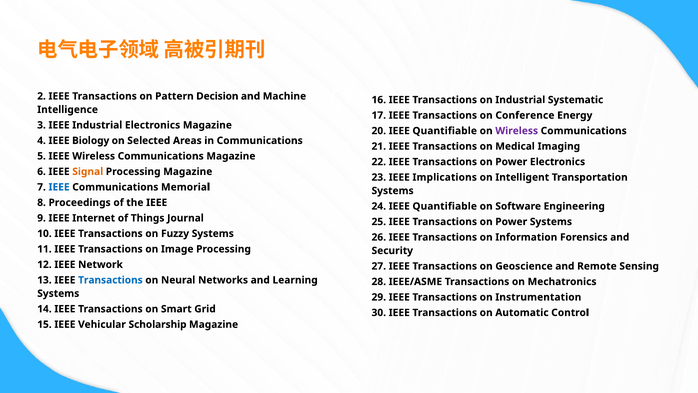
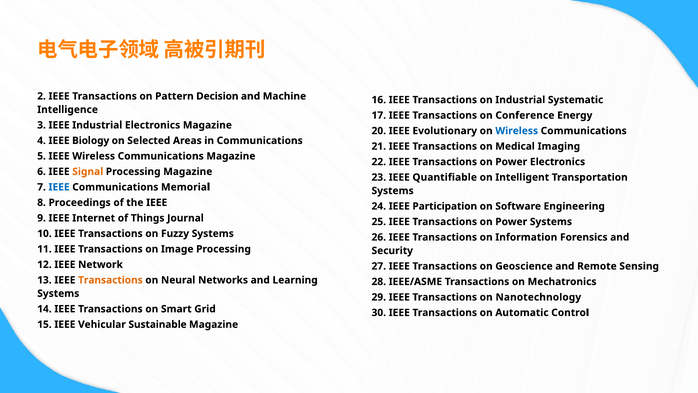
20 IEEE Quantifiable: Quantifiable -> Evolutionary
Wireless at (517, 131) colour: purple -> blue
Implications: Implications -> Quantifiable
24 IEEE Quantifiable: Quantifiable -> Participation
Transactions at (110, 280) colour: blue -> orange
Instrumentation: Instrumentation -> Nanotechnology
Scholarship: Scholarship -> Sustainable
